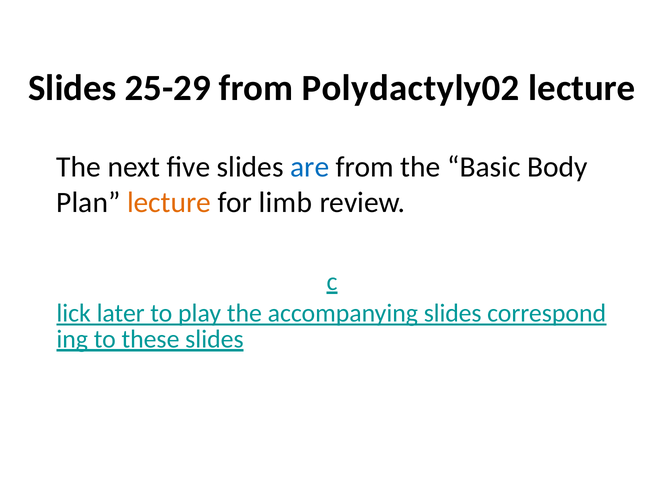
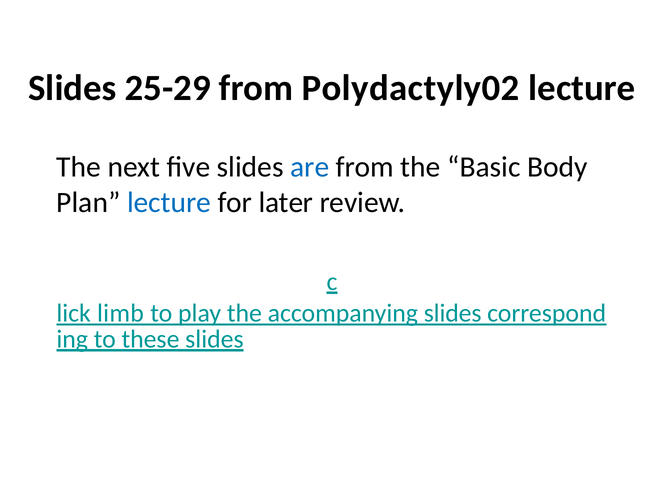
lecture at (169, 202) colour: orange -> blue
limb: limb -> later
later: later -> limb
